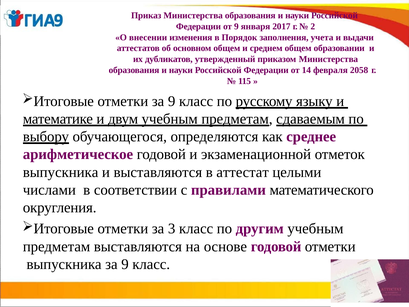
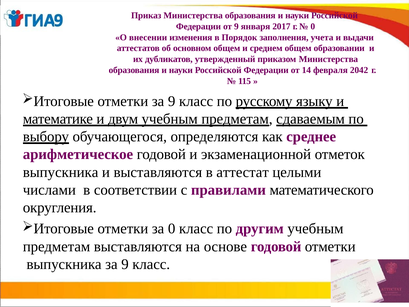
2 at (313, 26): 2 -> 0
2058: 2058 -> 2042
за 3: 3 -> 0
